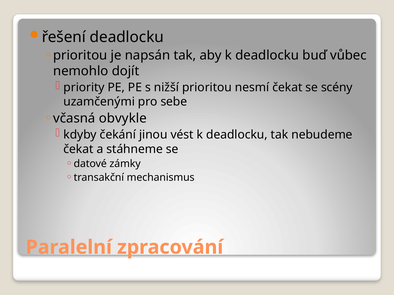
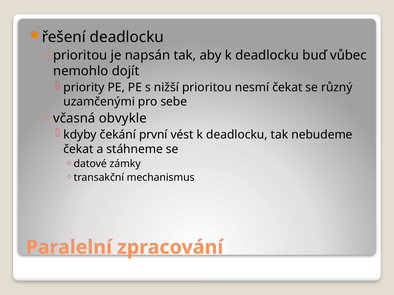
scény: scény -> různý
jinou: jinou -> první
